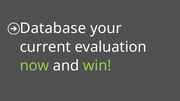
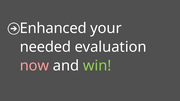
Database: Database -> Enhanced
current: current -> needed
now colour: light green -> pink
